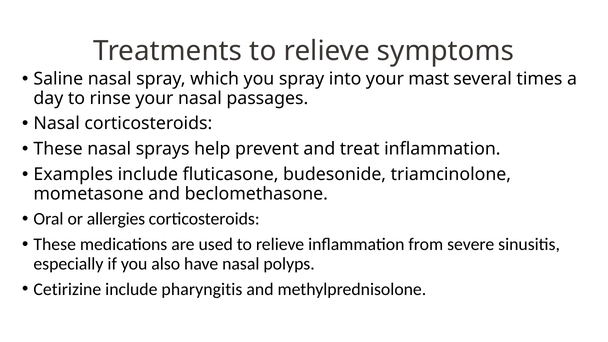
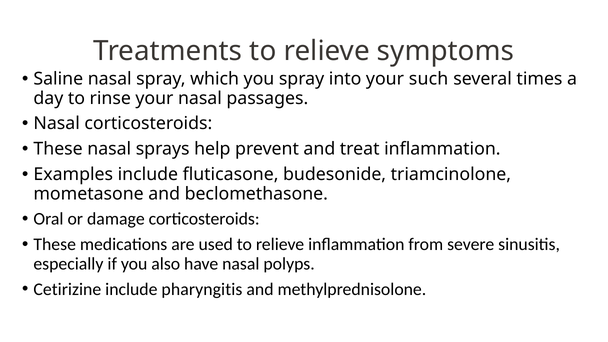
mast: mast -> such
allergies: allergies -> damage
